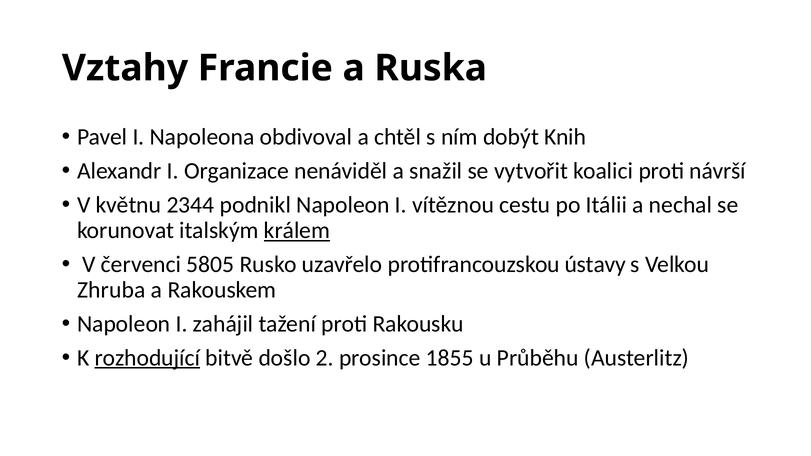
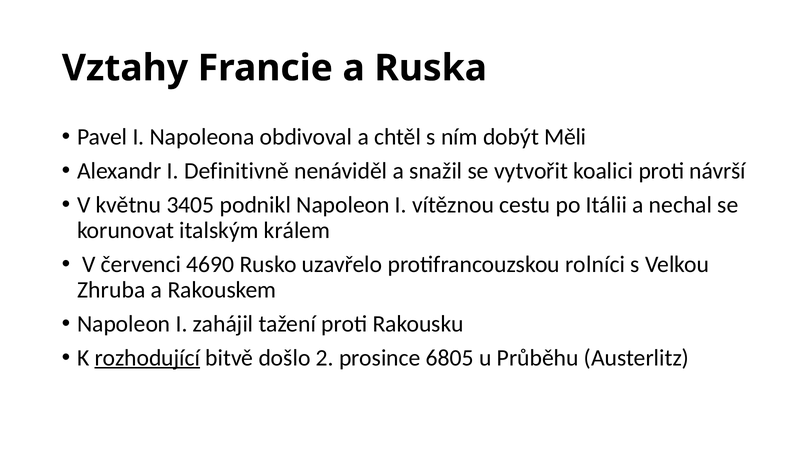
Knih: Knih -> Měli
Organizace: Organizace -> Definitivně
2344: 2344 -> 3405
králem underline: present -> none
5805: 5805 -> 4690
ústavy: ústavy -> rolníci
1855: 1855 -> 6805
